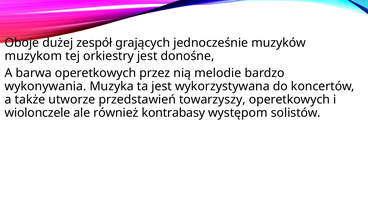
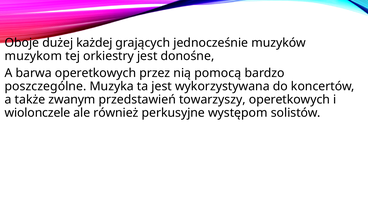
zespół: zespół -> każdej
melodie: melodie -> pomocą
wykonywania: wykonywania -> poszczególne
utworze: utworze -> zwanym
kontrabasy: kontrabasy -> perkusyjne
